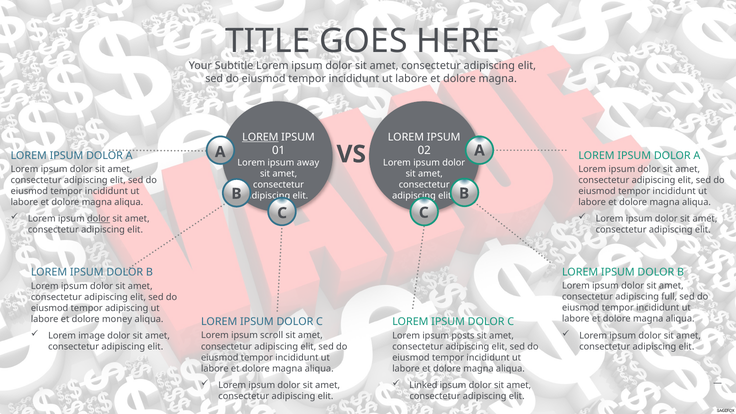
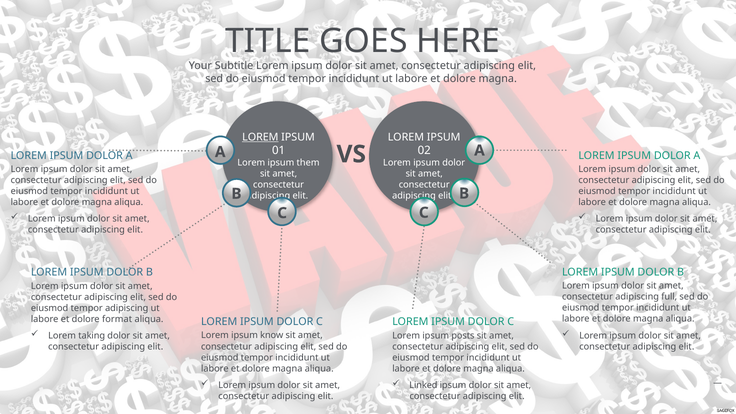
away: away -> them
dolor at (99, 219) underline: present -> none
money: money -> format
image: image -> taking
scroll: scroll -> know
